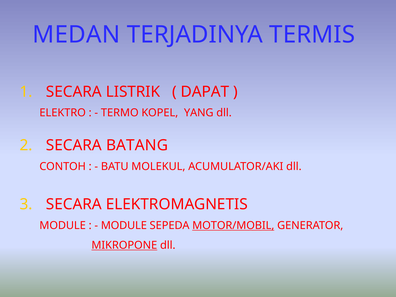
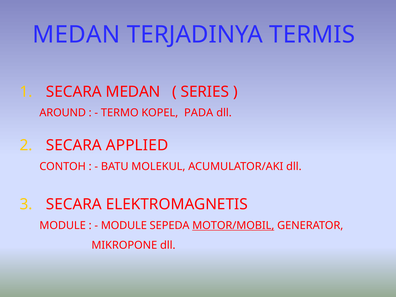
SECARA LISTRIK: LISTRIK -> MEDAN
DAPAT: DAPAT -> SERIES
ELEKTRO: ELEKTRO -> AROUND
YANG: YANG -> PADA
BATANG: BATANG -> APPLIED
MIKROPONE underline: present -> none
